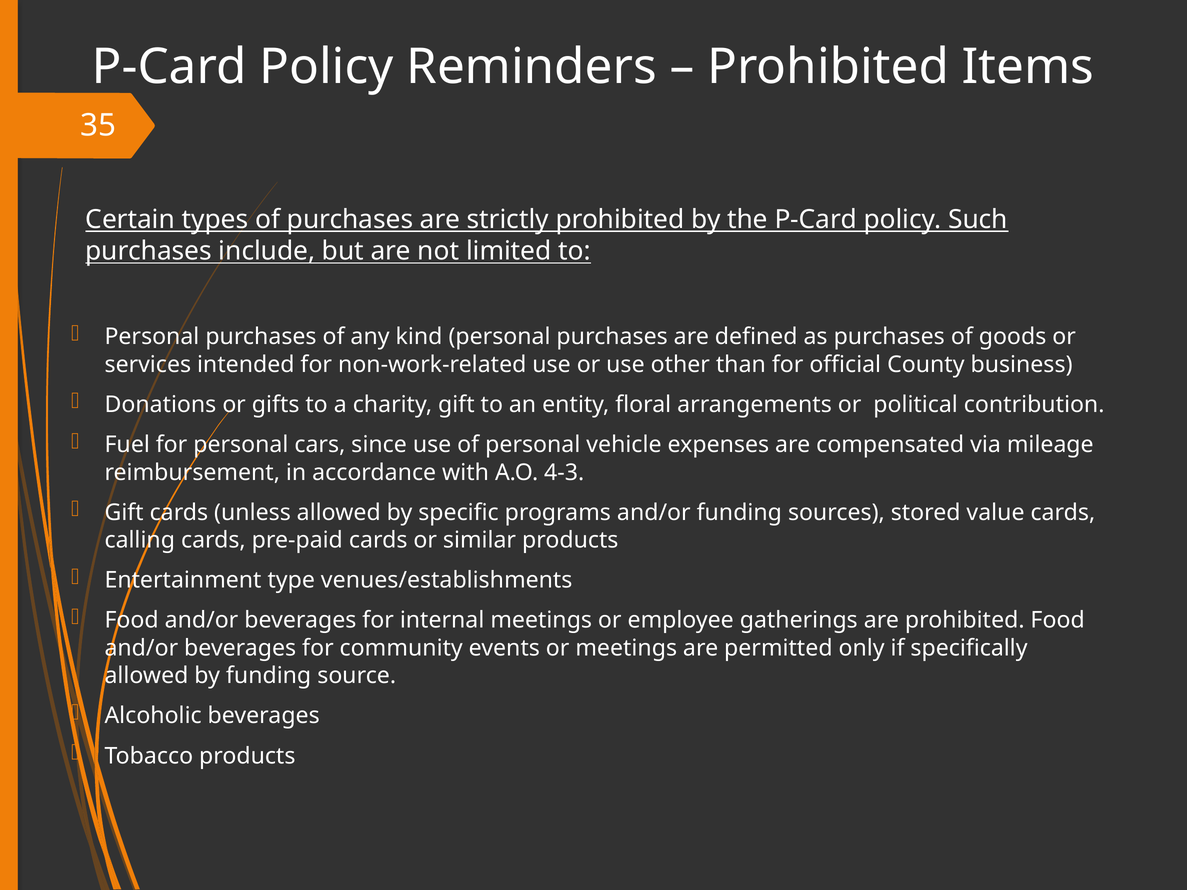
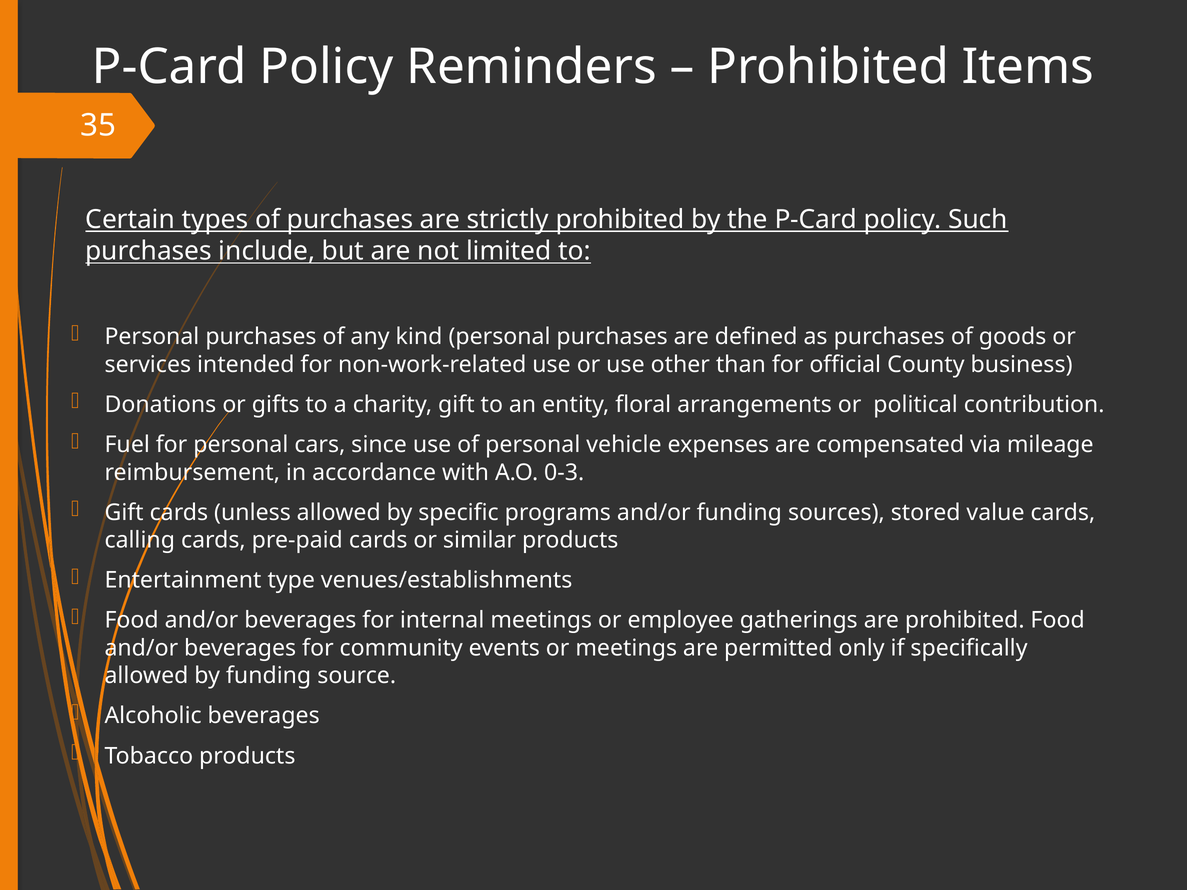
4-3: 4-3 -> 0-3
